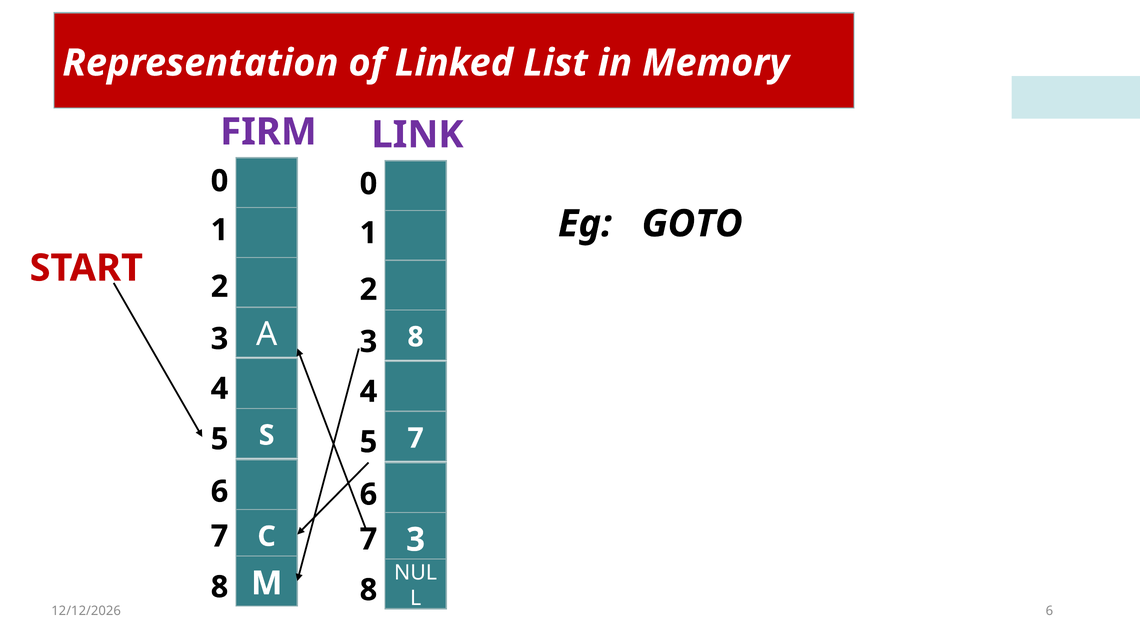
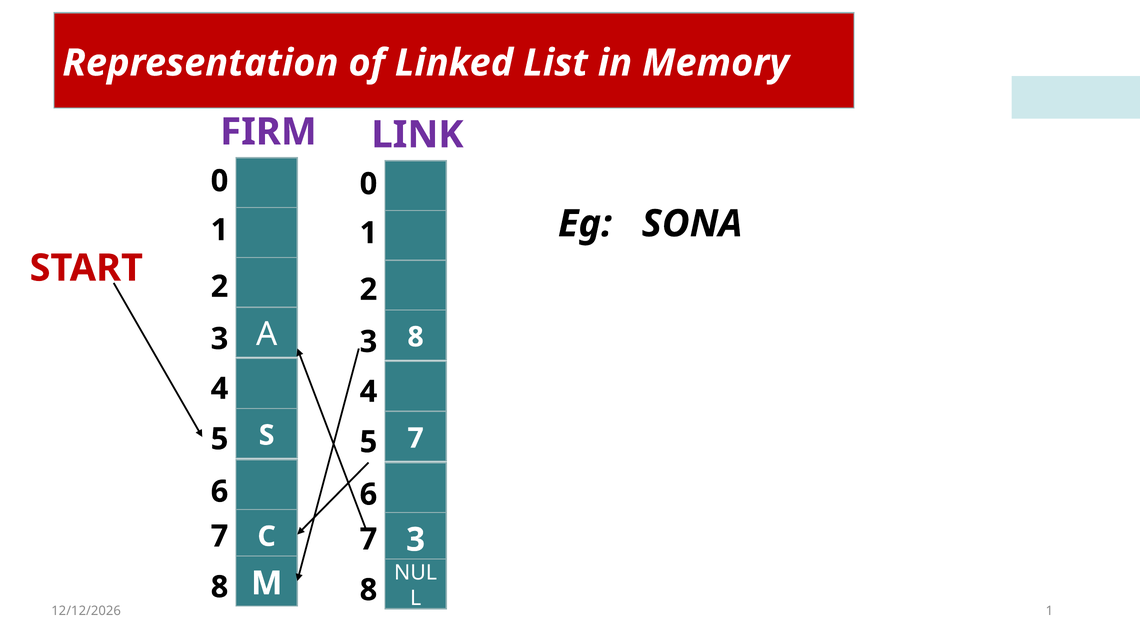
GOTO: GOTO -> SONA
6 at (1049, 611): 6 -> 1
